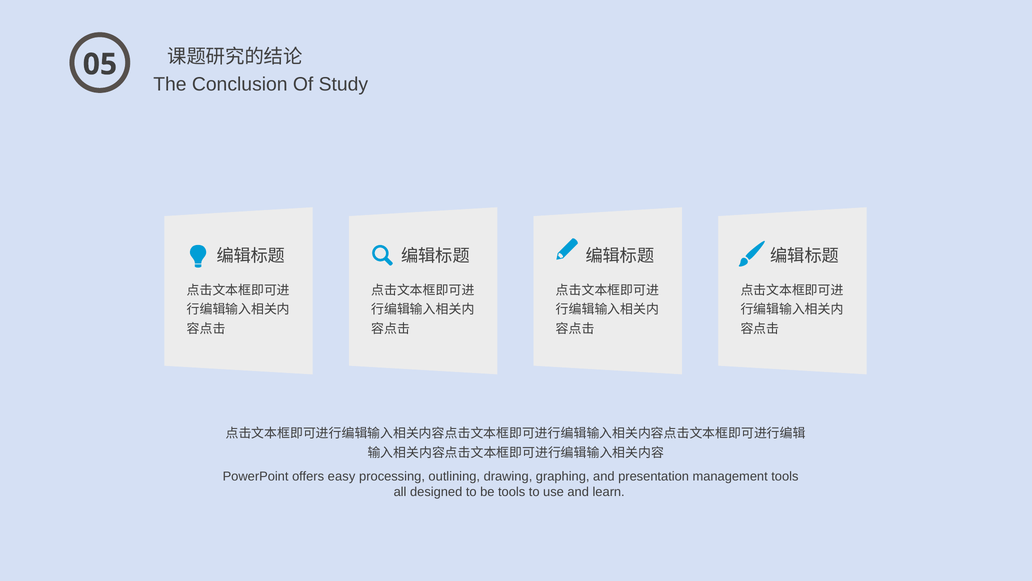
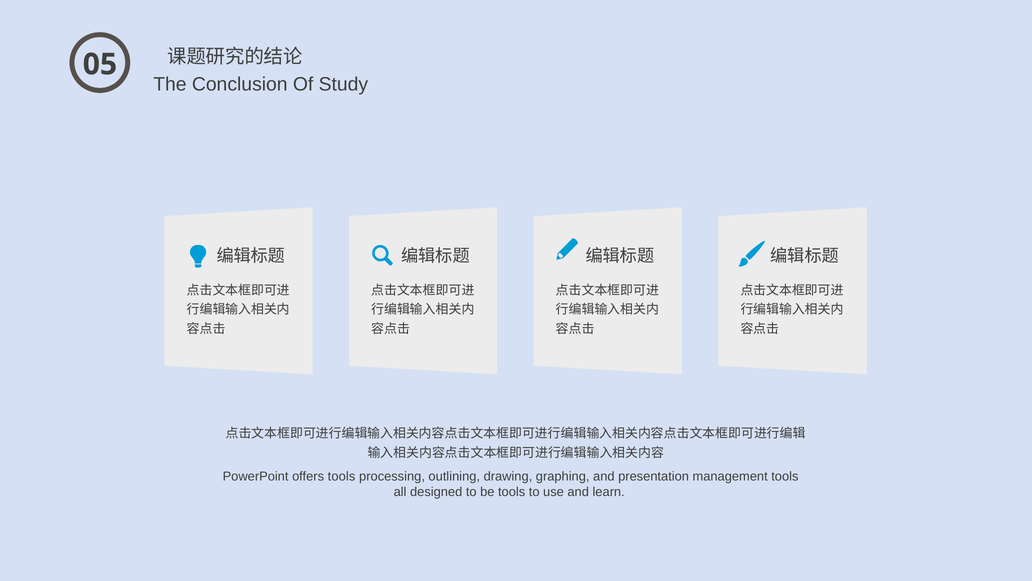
offers easy: easy -> tools
